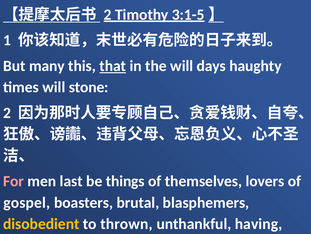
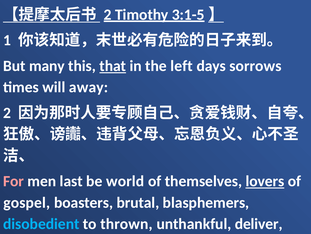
the will: will -> left
haughty: haughty -> sorrows
stone: stone -> away
things: things -> world
lovers underline: none -> present
disobedient colour: yellow -> light blue
having: having -> deliver
